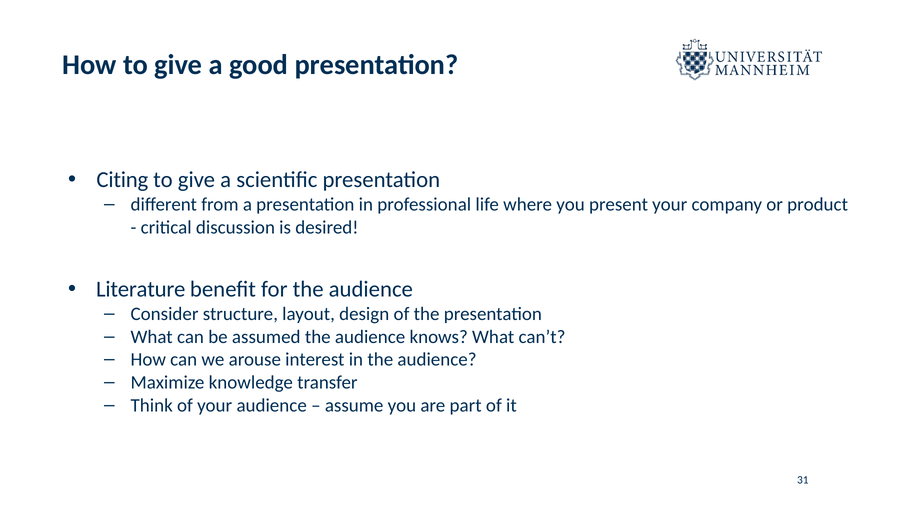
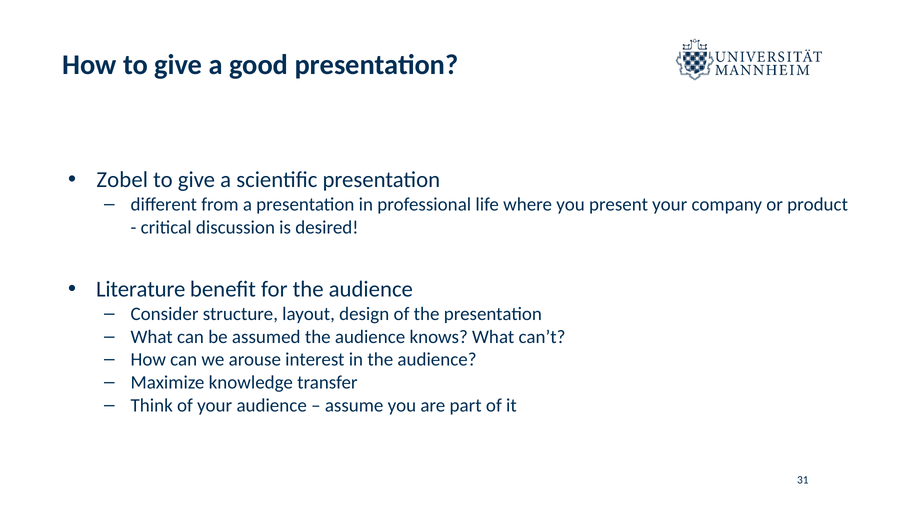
Citing: Citing -> Zobel
